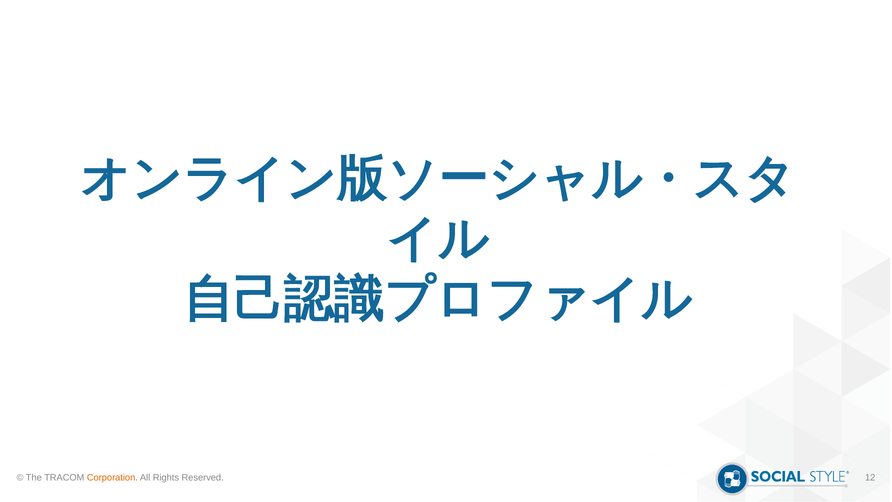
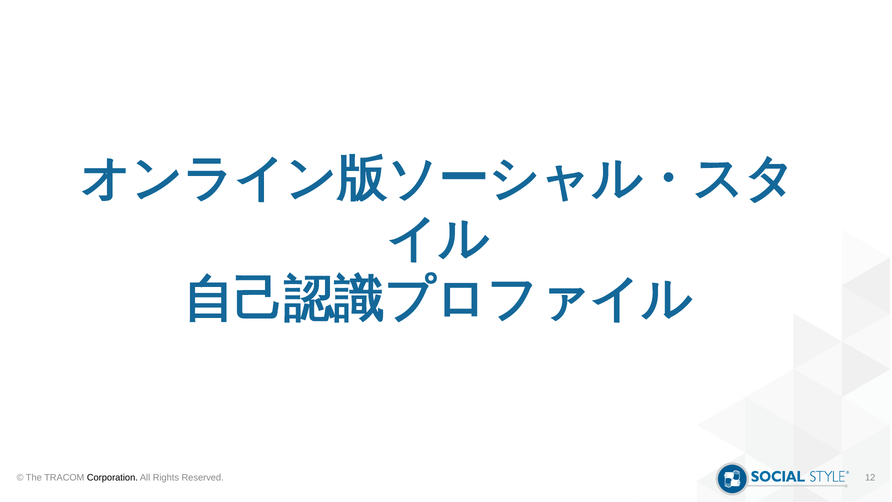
Corporation colour: orange -> black
